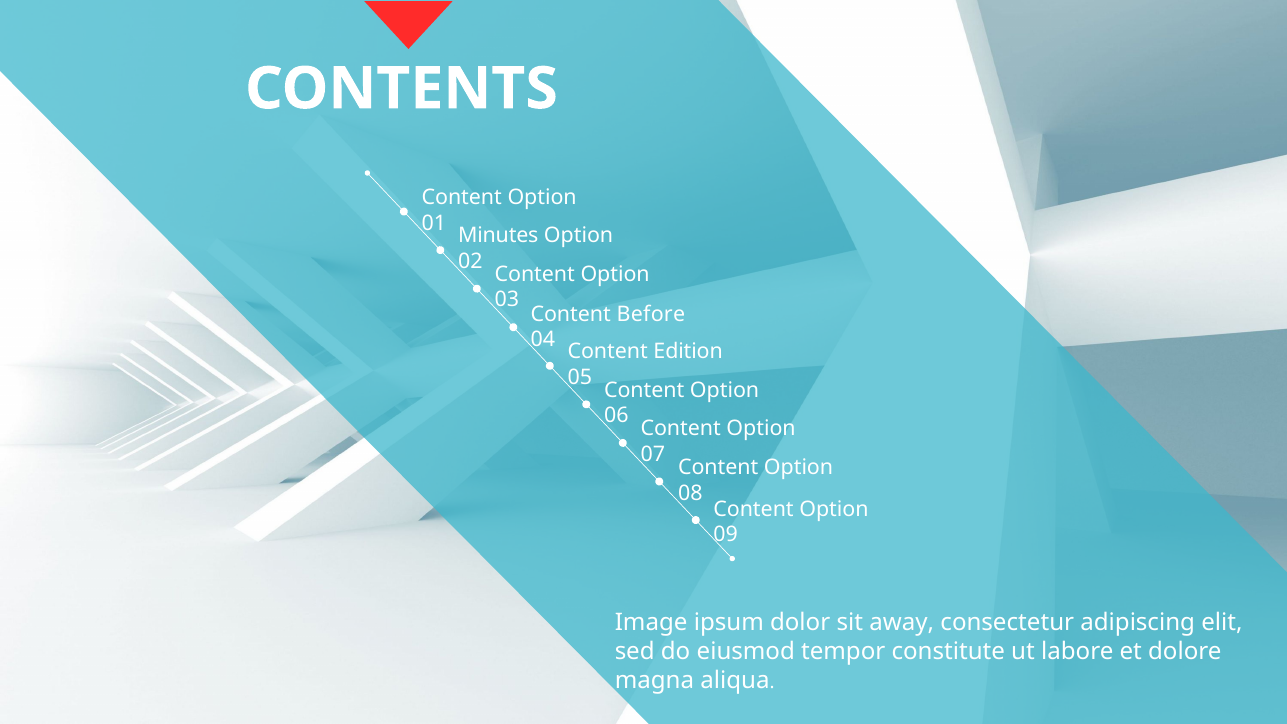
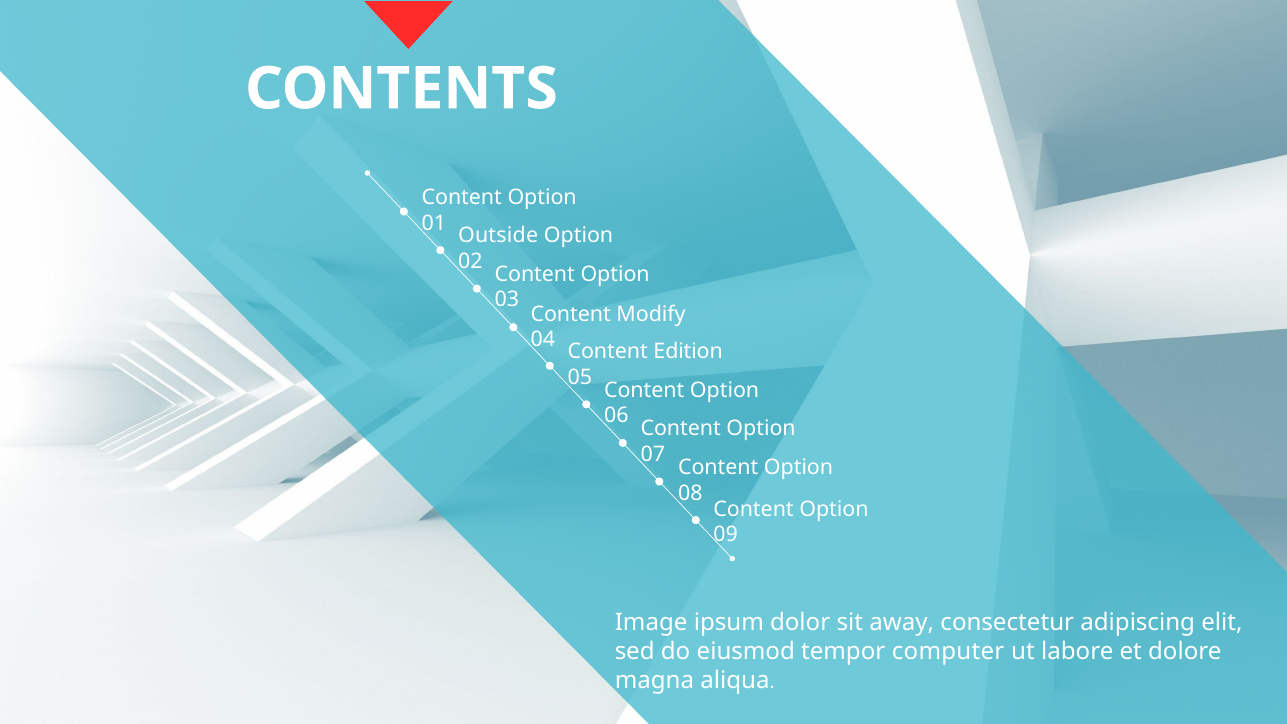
Minutes: Minutes -> Outside
Before: Before -> Modify
constitute: constitute -> computer
